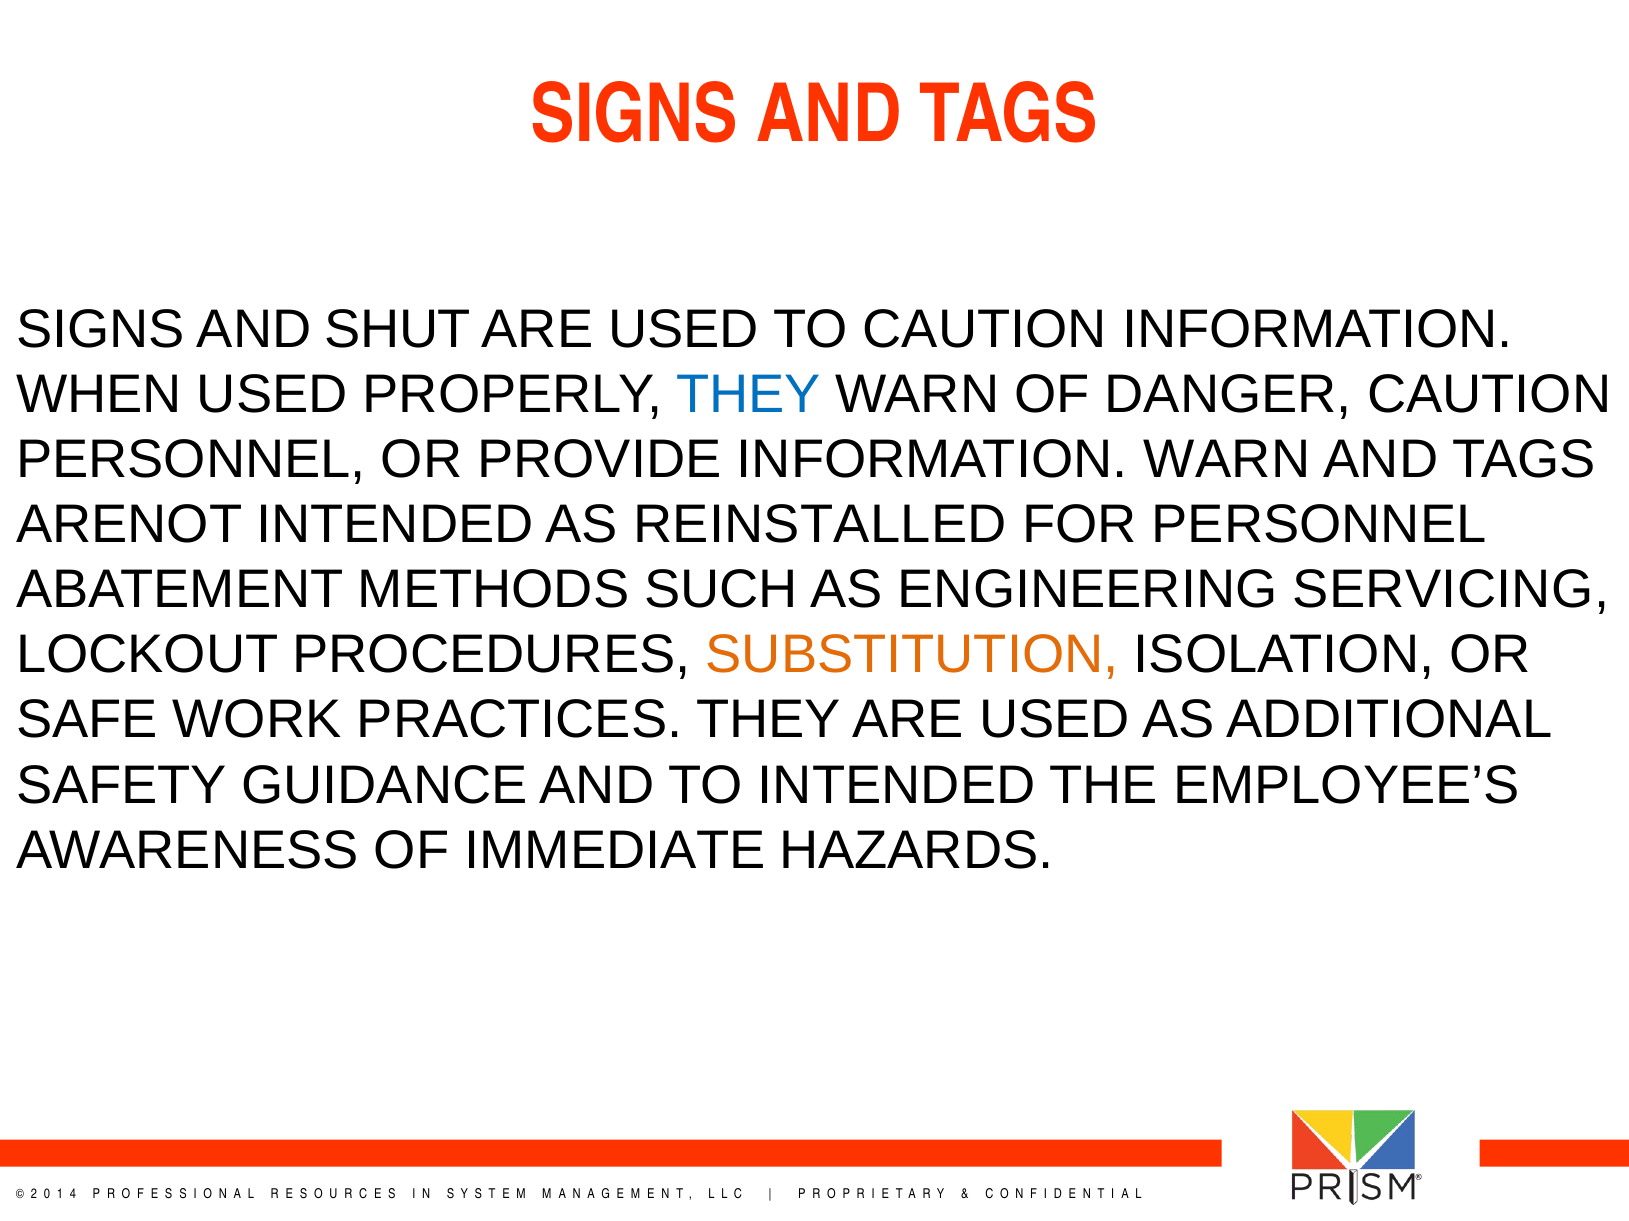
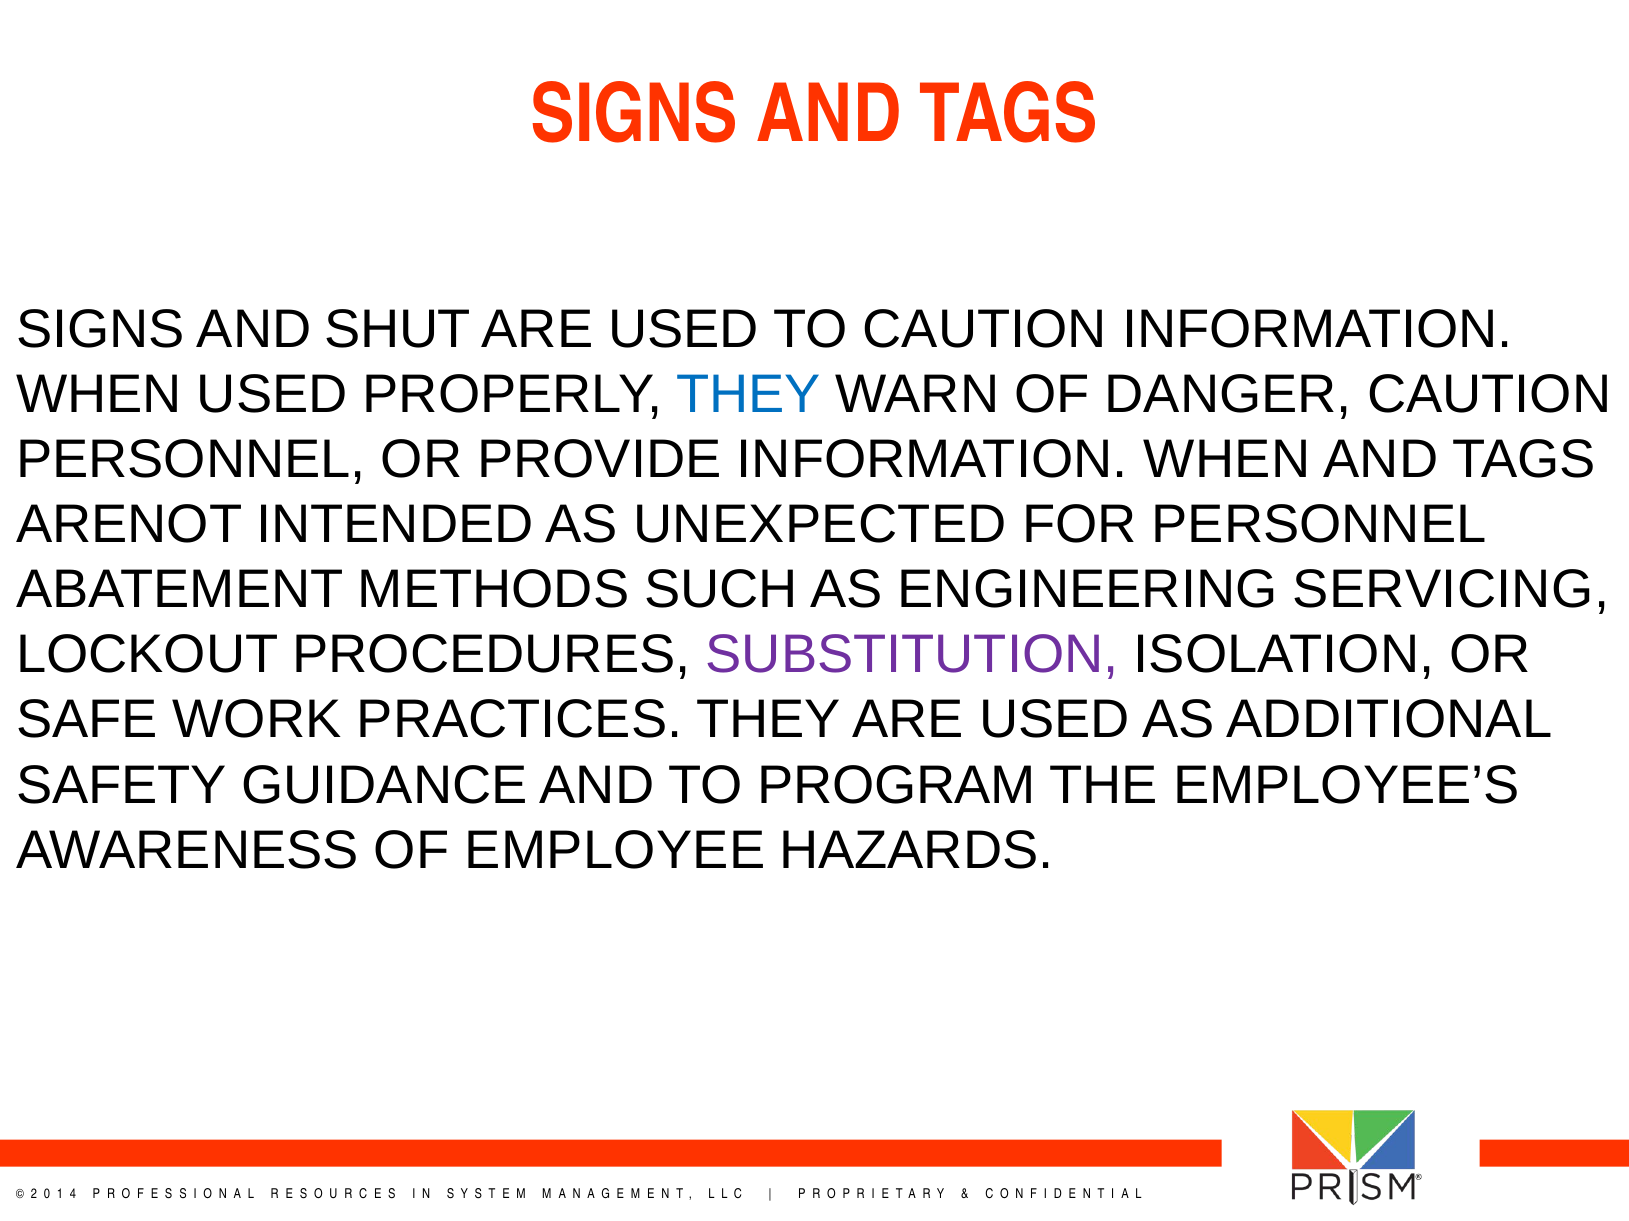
PROVIDE INFORMATION WARN: WARN -> WHEN
REINSTALLED: REINSTALLED -> UNEXPECTED
SUBSTITUTION colour: orange -> purple
TO INTENDED: INTENDED -> PROGRAM
IMMEDIATE: IMMEDIATE -> EMPLOYEE
